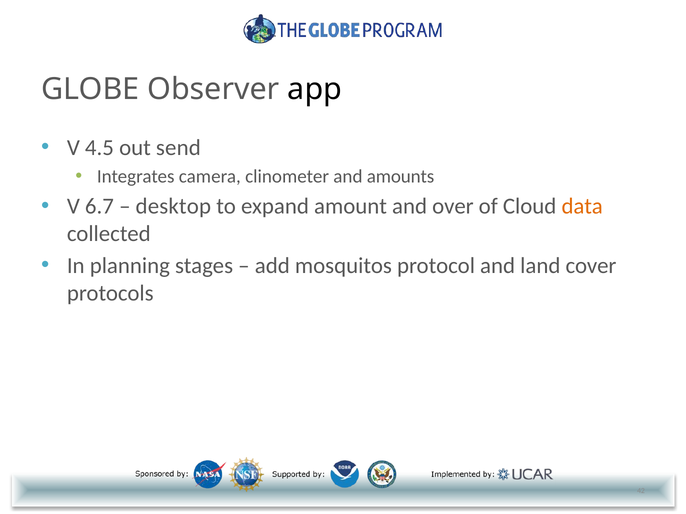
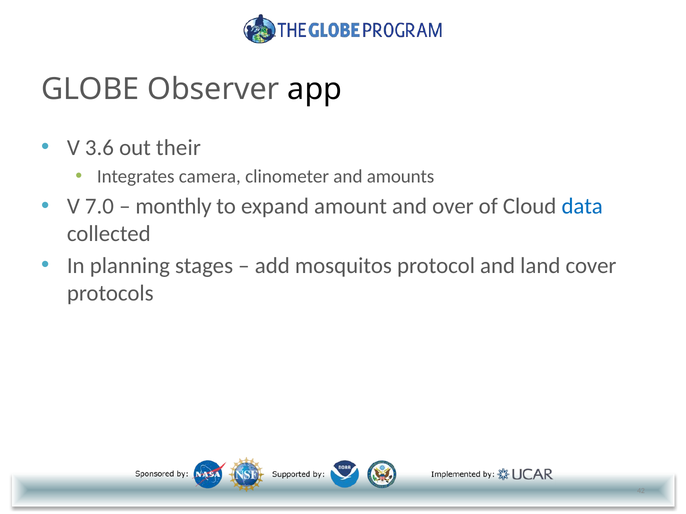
4.5: 4.5 -> 3.6
send: send -> their
6.7: 6.7 -> 7.0
desktop: desktop -> monthly
data colour: orange -> blue
